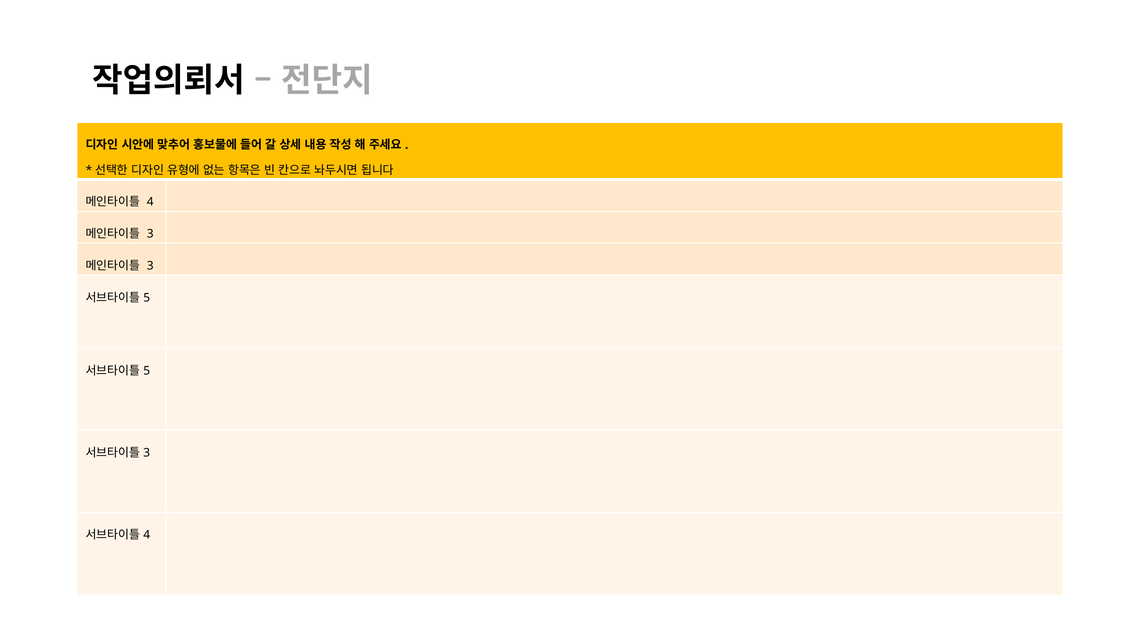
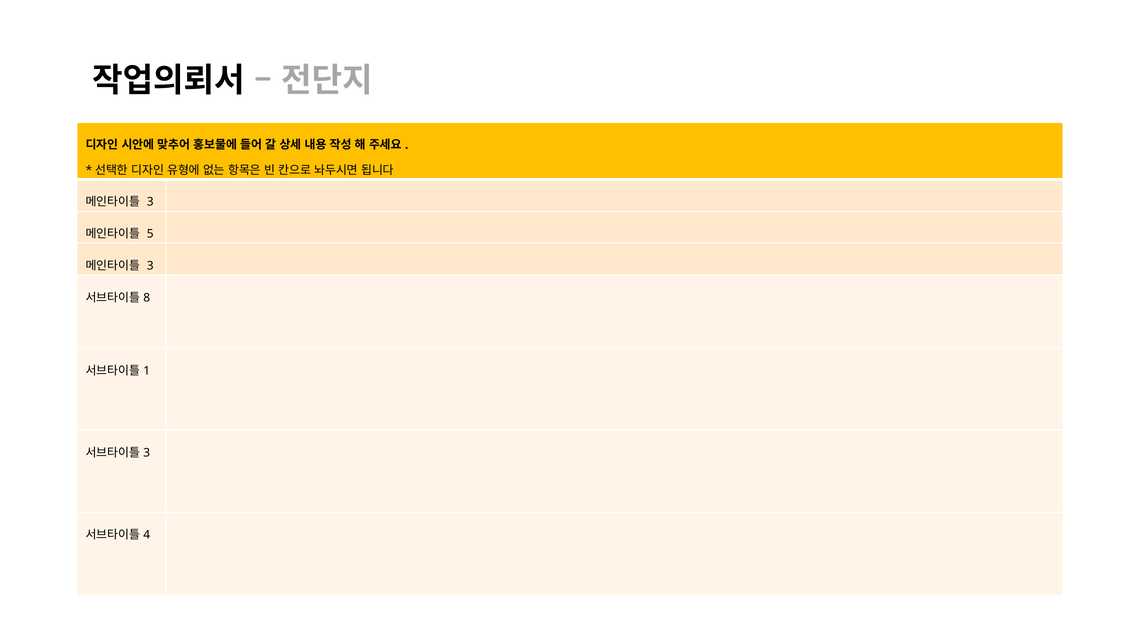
4 at (150, 202): 4 -> 3
3 at (150, 234): 3 -> 5
5 at (147, 298): 5 -> 8
5 at (147, 371): 5 -> 1
